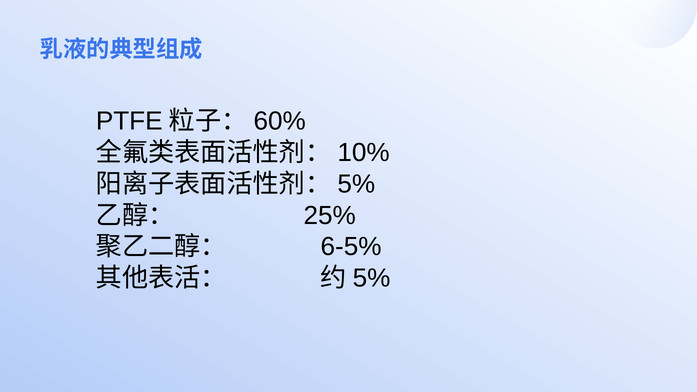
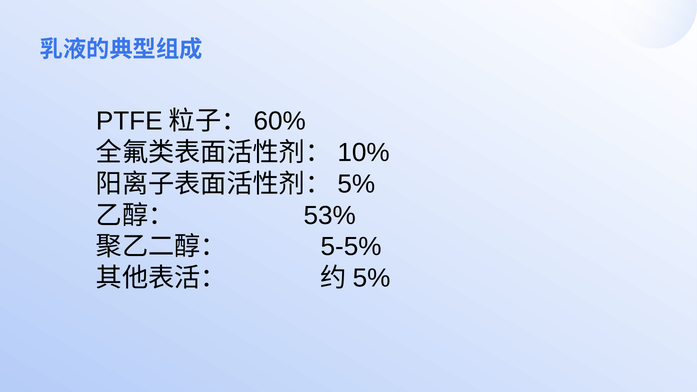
25%: 25% -> 53%
6-5%: 6-5% -> 5-5%
